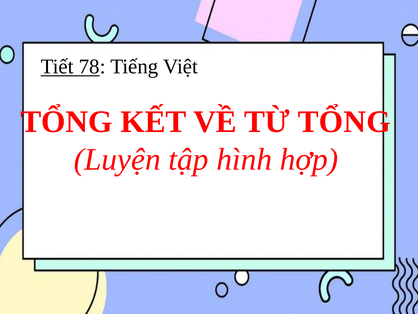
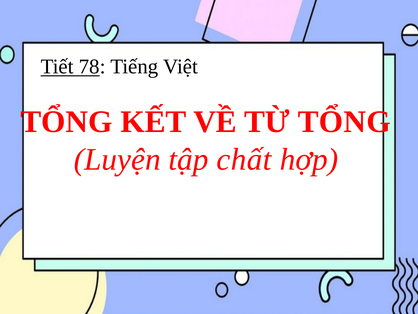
hình: hình -> chất
